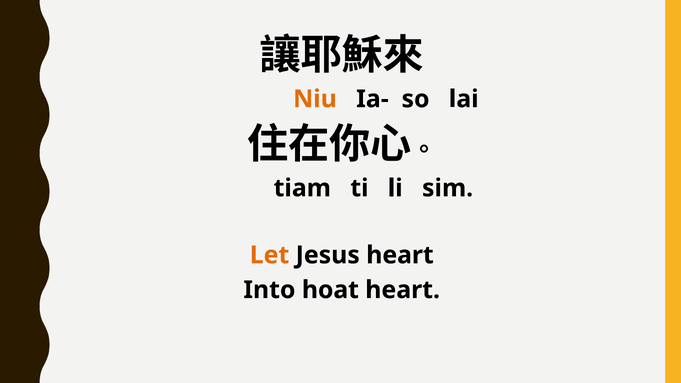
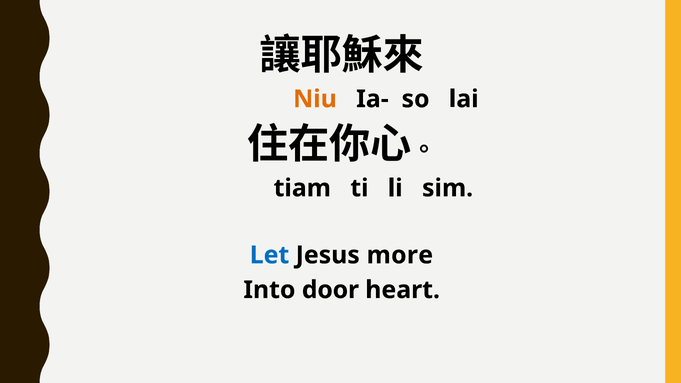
Let colour: orange -> blue
Jesus heart: heart -> more
hoat: hoat -> door
